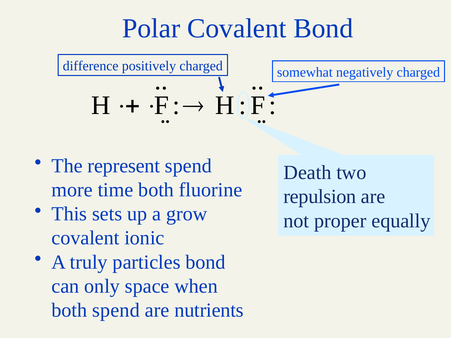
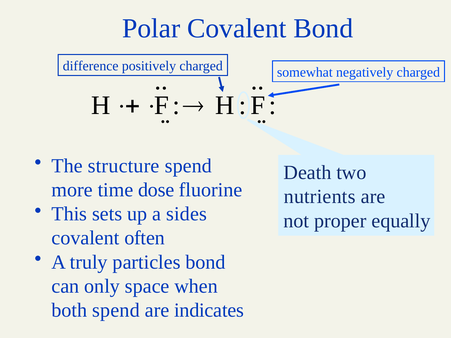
represent: represent -> structure
time both: both -> dose
repulsion: repulsion -> nutrients
grow: grow -> sides
ionic: ionic -> often
nutrients: nutrients -> indicates
